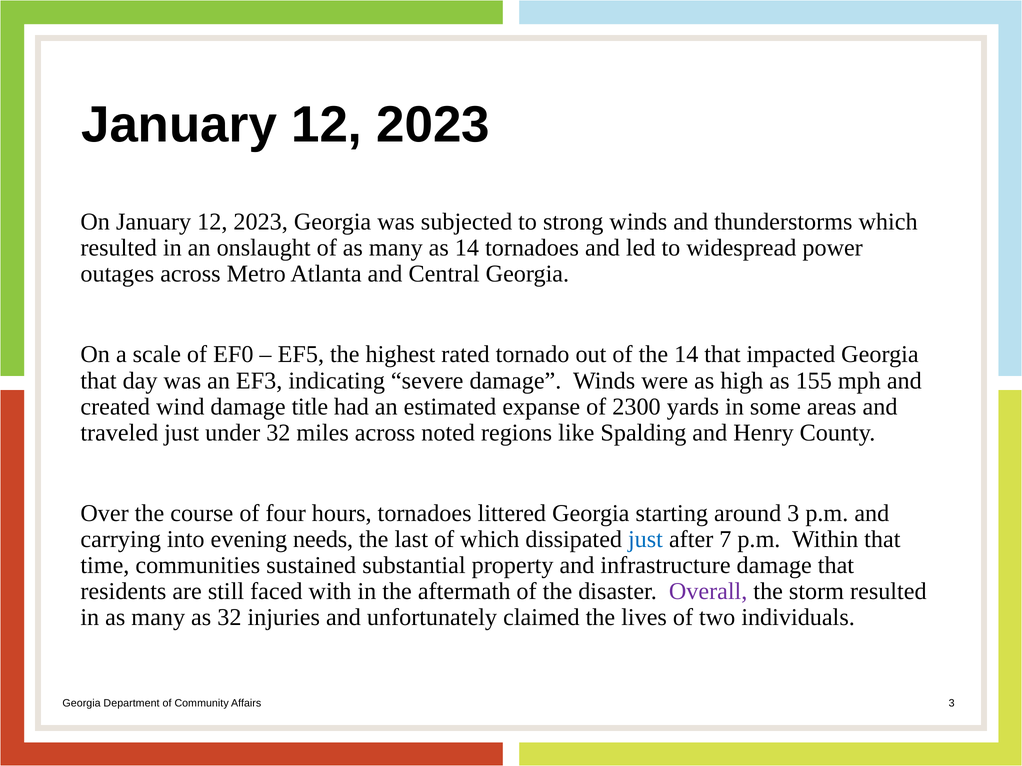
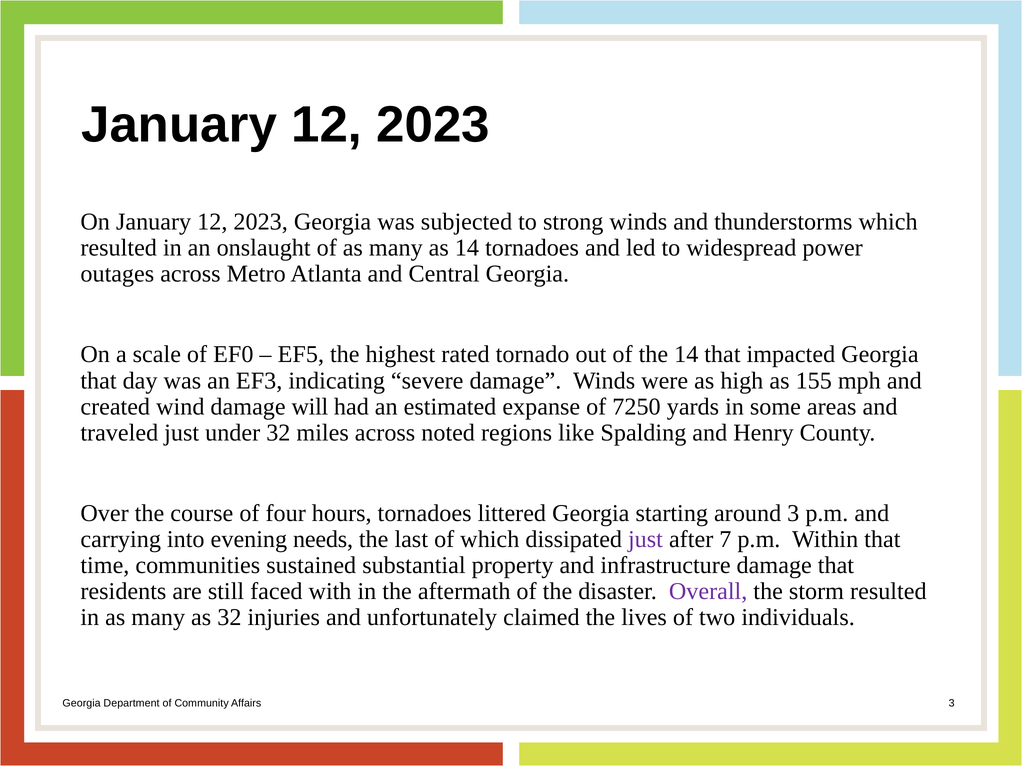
title: title -> will
2300: 2300 -> 7250
just at (645, 540) colour: blue -> purple
